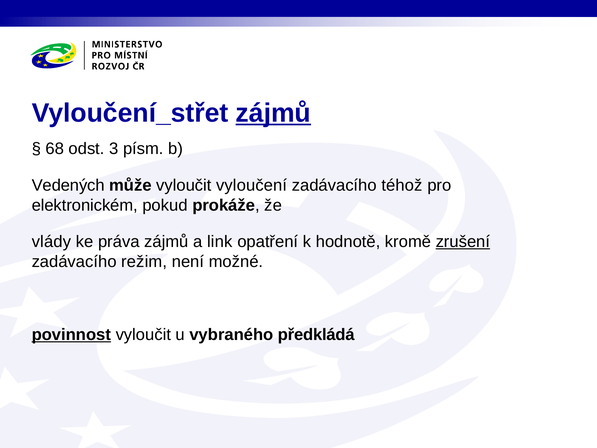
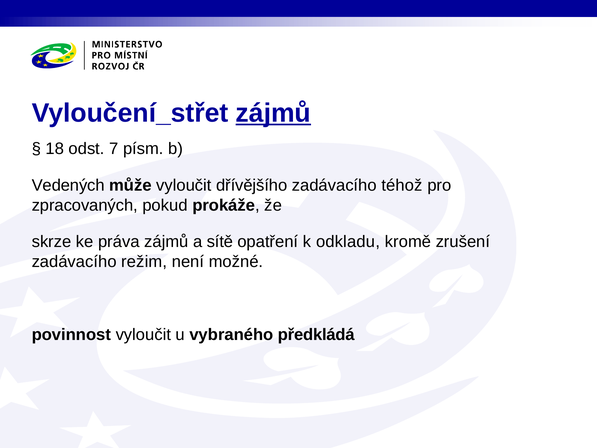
68: 68 -> 18
3: 3 -> 7
vyloučení: vyloučení -> dřívějšího
elektronickém: elektronickém -> zpracovaných
vlády: vlády -> skrze
link: link -> sítě
hodnotě: hodnotě -> odkladu
zrušení underline: present -> none
povinnost underline: present -> none
